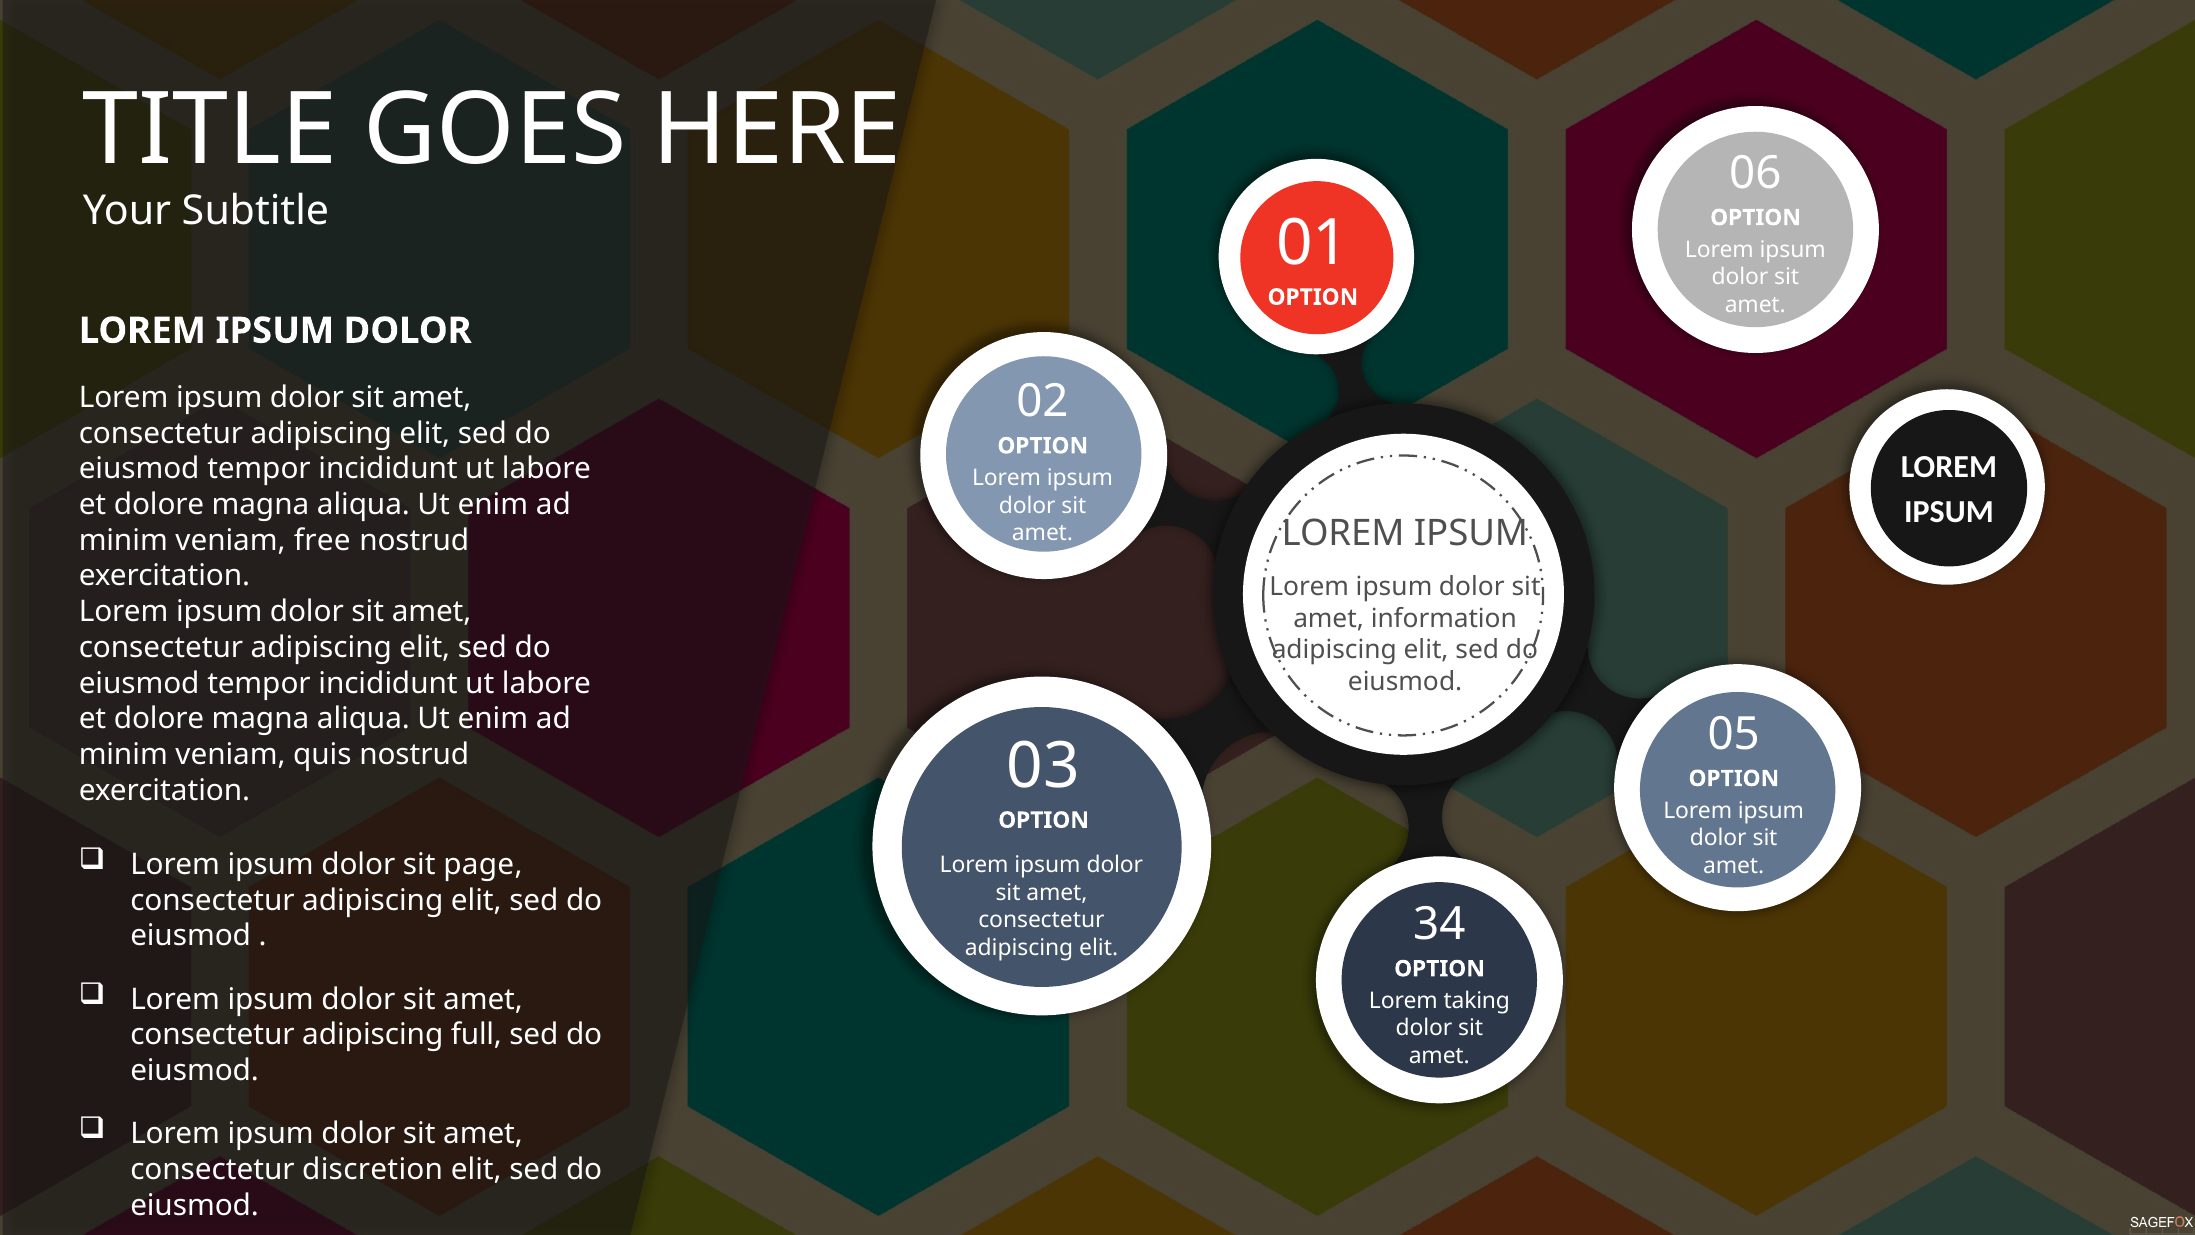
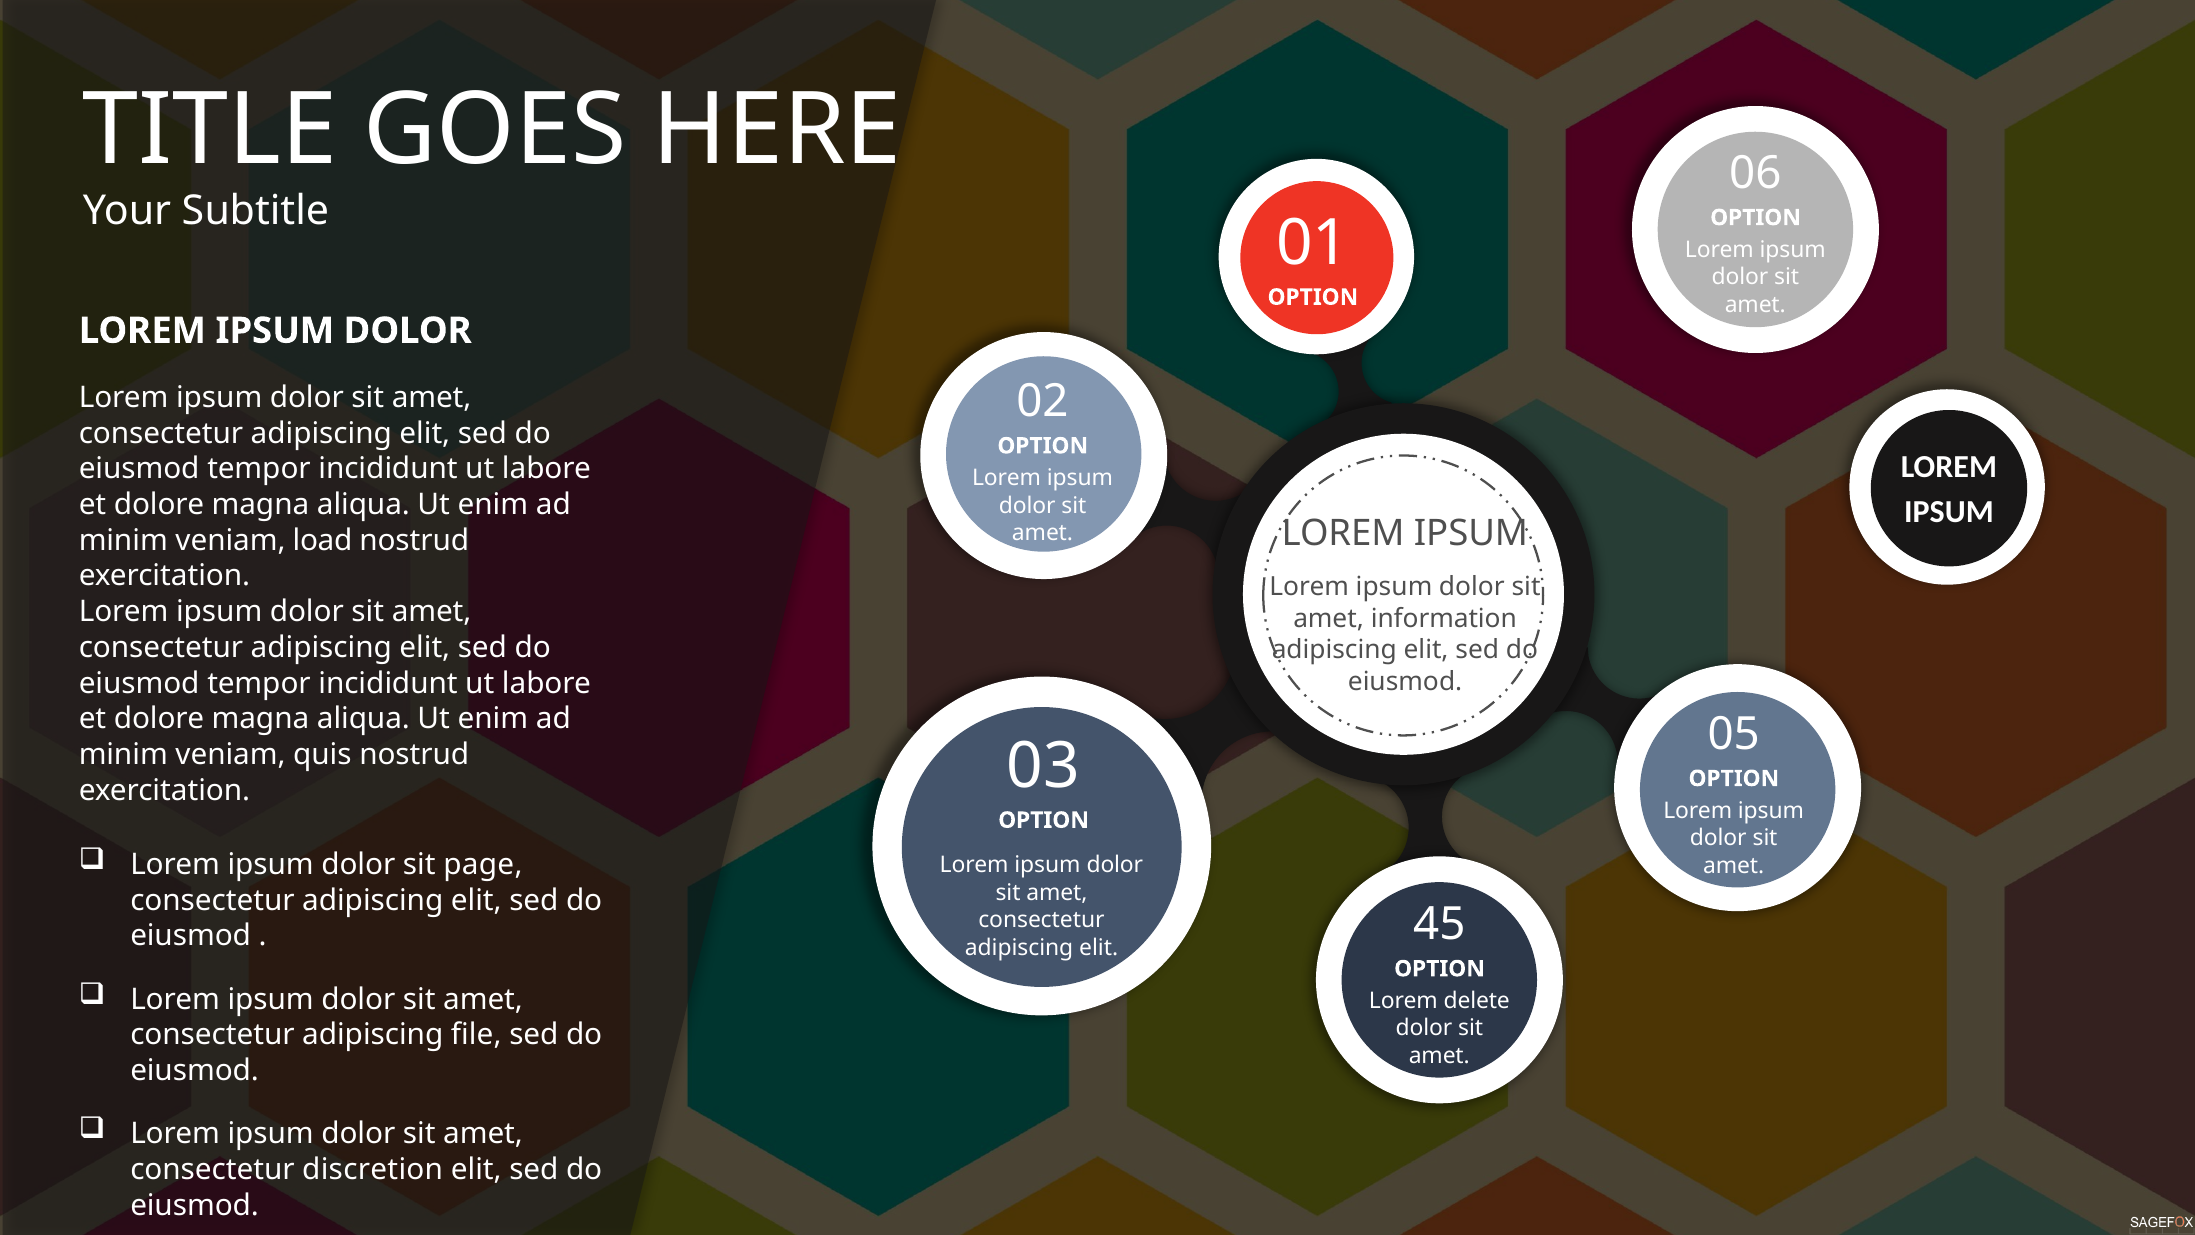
free: free -> load
34: 34 -> 45
taking: taking -> delete
full: full -> file
